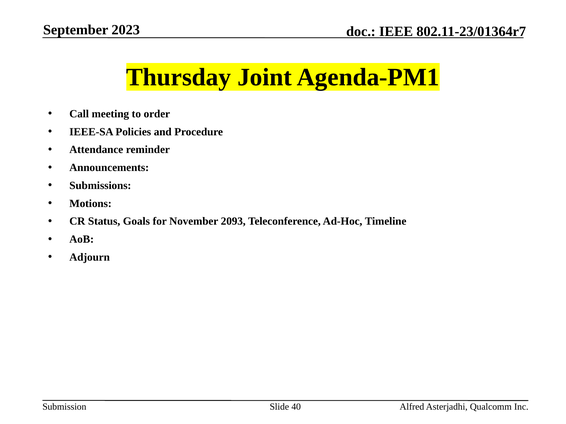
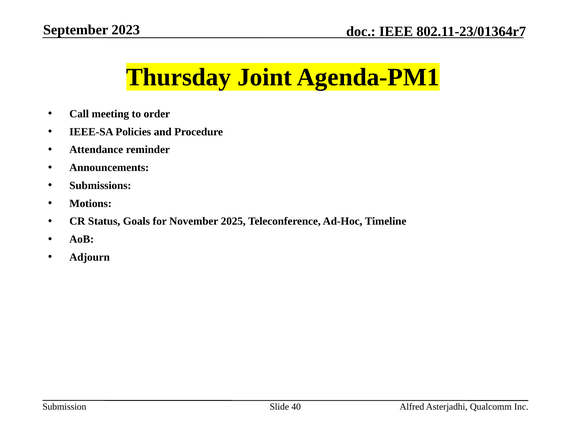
2093: 2093 -> 2025
